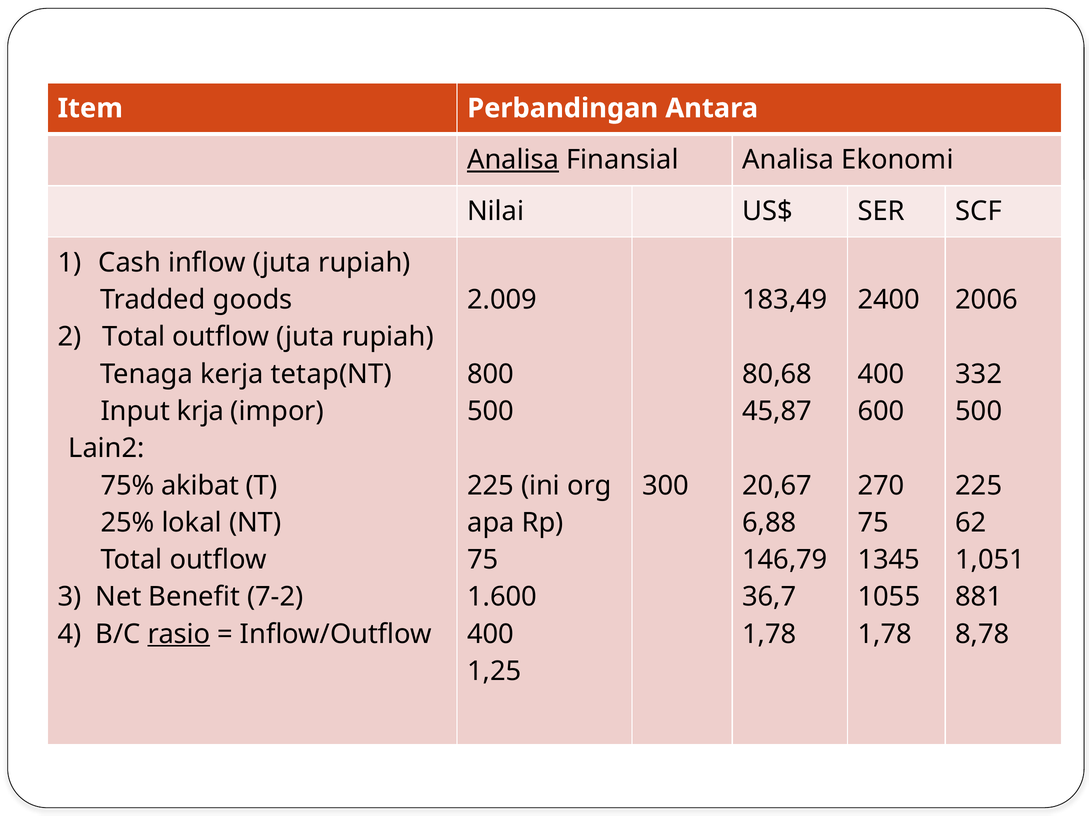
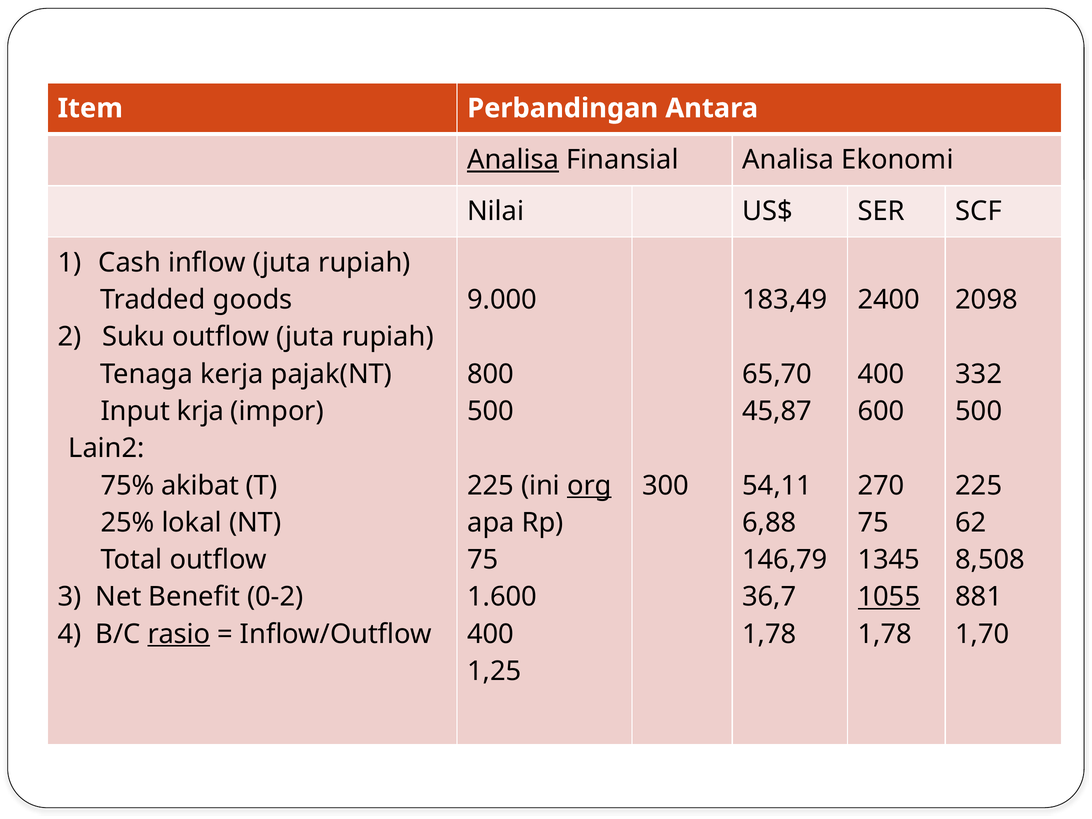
2.009: 2.009 -> 9.000
2006: 2006 -> 2098
2 Total: Total -> Suku
tetap(NT: tetap(NT -> pajak(NT
80,68: 80,68 -> 65,70
org underline: none -> present
20,67: 20,67 -> 54,11
1,051: 1,051 -> 8,508
7-2: 7-2 -> 0-2
1055 underline: none -> present
8,78: 8,78 -> 1,70
